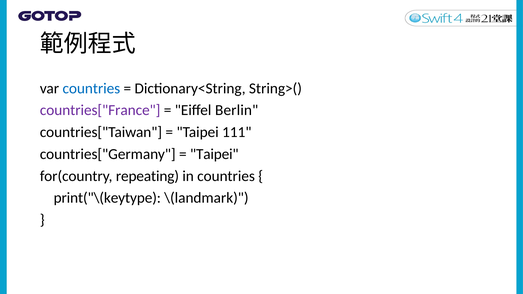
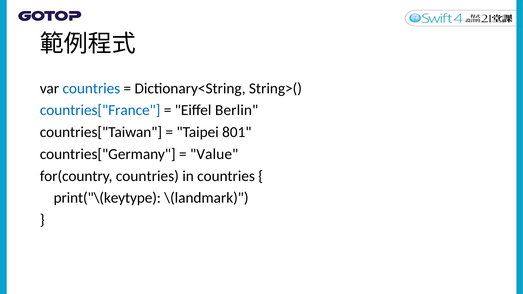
countries["France colour: purple -> blue
111: 111 -> 801
Taipei at (214, 154): Taipei -> Value
for(country repeating: repeating -> countries
